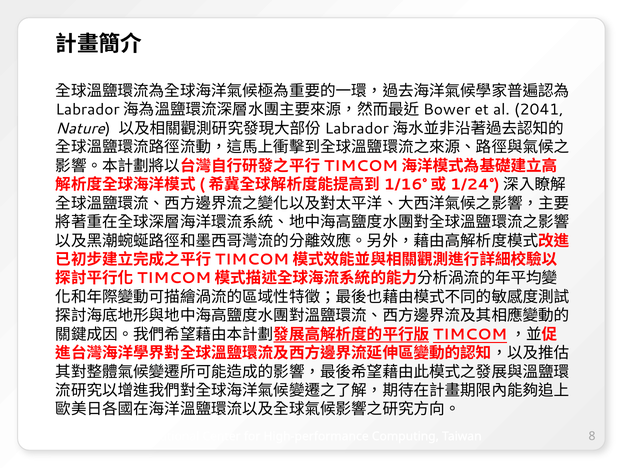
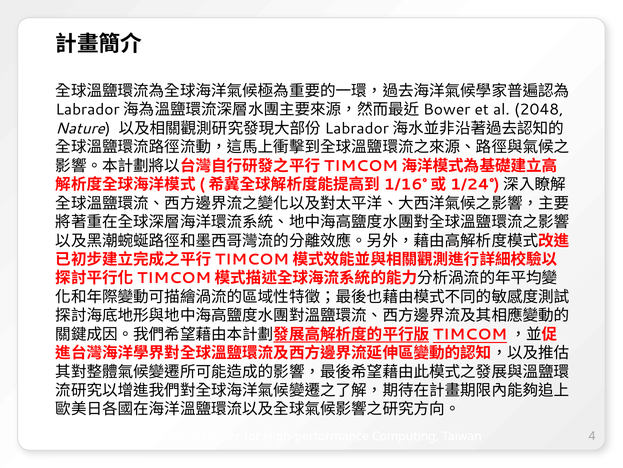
2041: 2041 -> 2048
8: 8 -> 4
